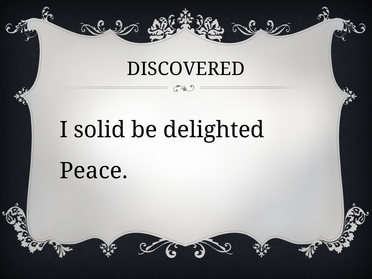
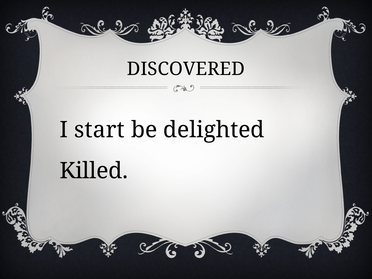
solid: solid -> start
Peace: Peace -> Killed
